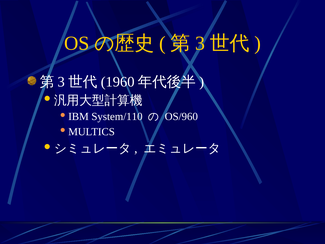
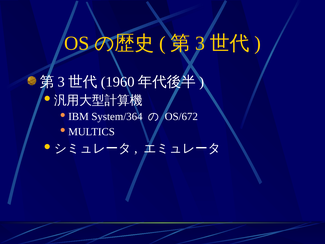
System/110: System/110 -> System/364
OS/960: OS/960 -> OS/672
